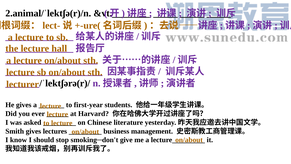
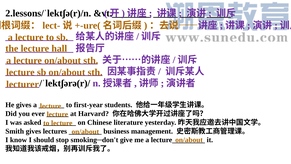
2.animal/ˈlektʃə(r)/n: 2.animal/ˈlektʃə(r)/n -> 2.lessons/ˈlektʃə(r)/n
